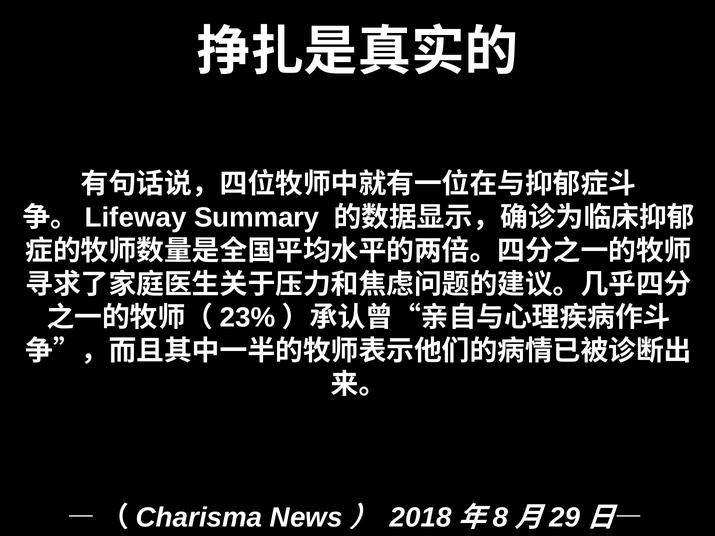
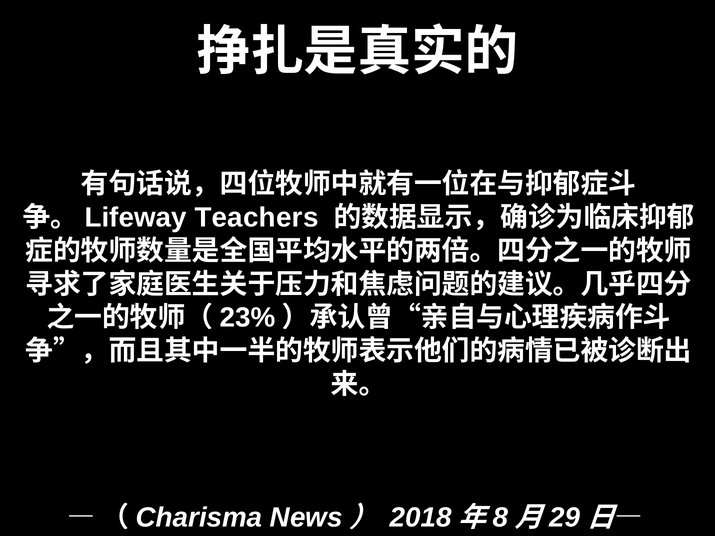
Summary: Summary -> Teachers
